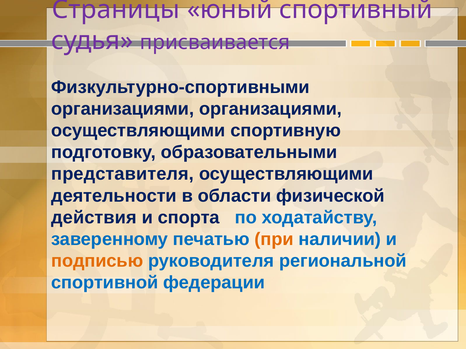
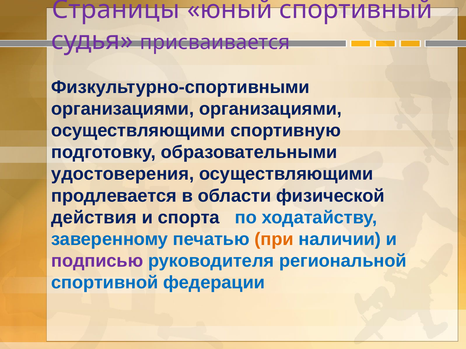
представителя: представителя -> удостоверения
деятельности: деятельности -> продлевается
подписью colour: orange -> purple
